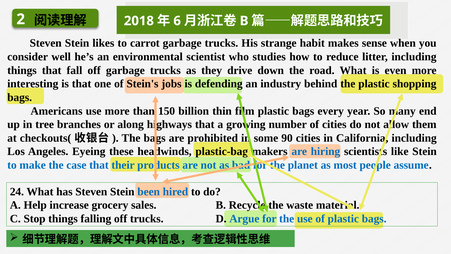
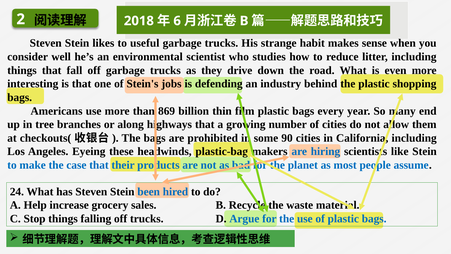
carrot: carrot -> useful
150: 150 -> 869
